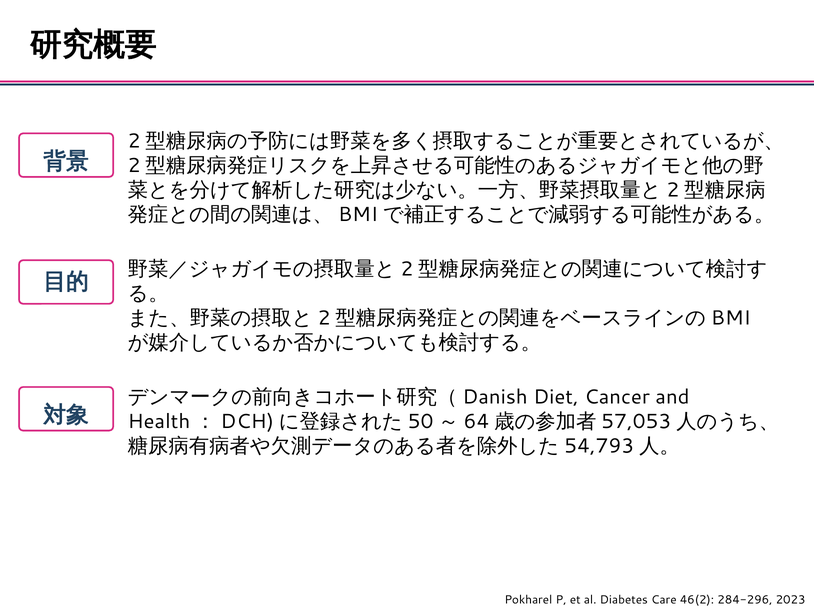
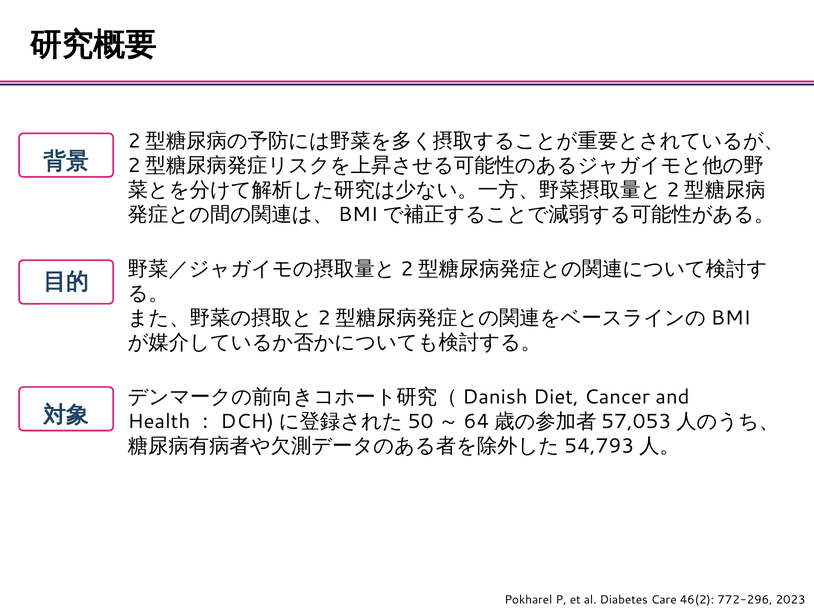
284-296: 284-296 -> 772-296
